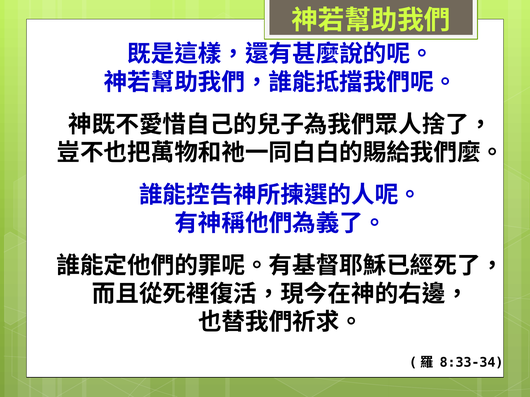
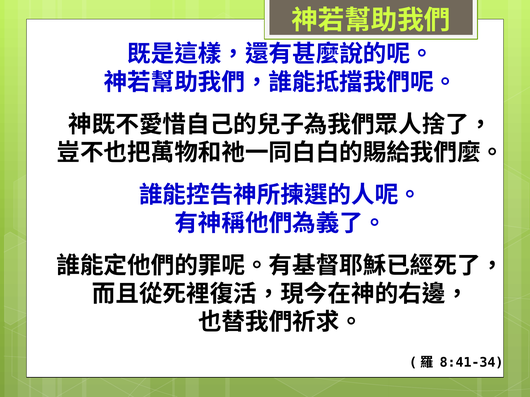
8:33-34: 8:33-34 -> 8:41-34
